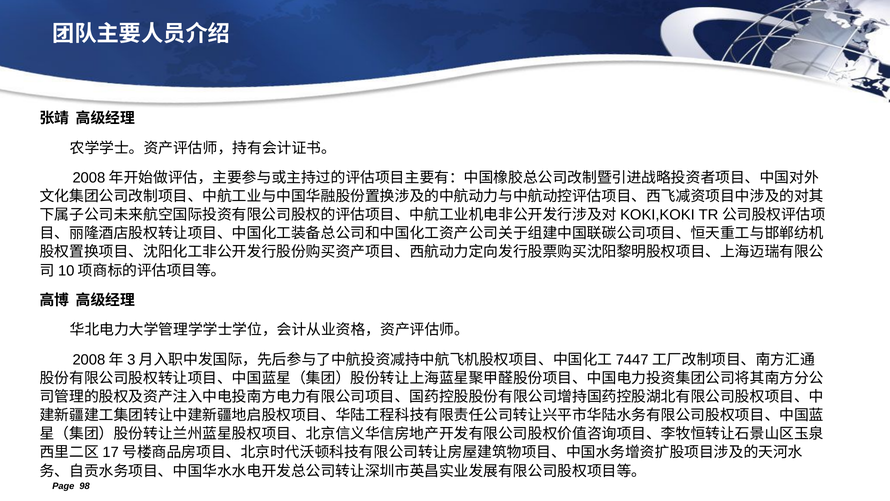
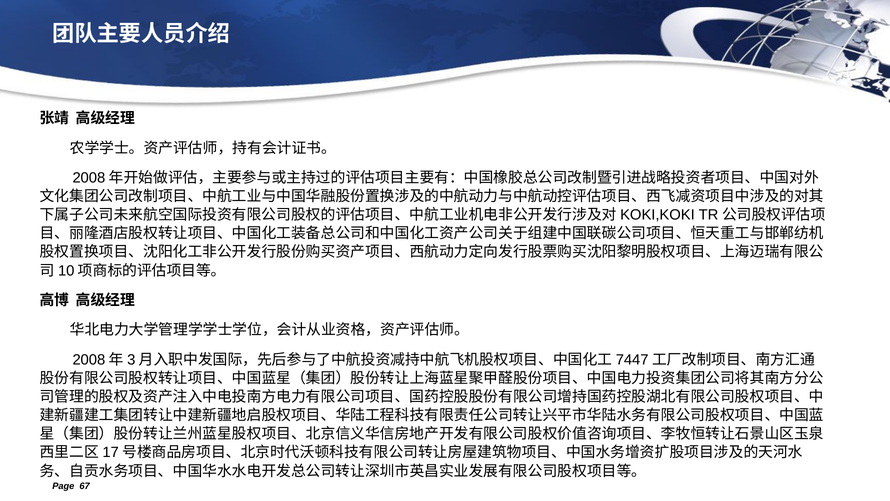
98: 98 -> 67
